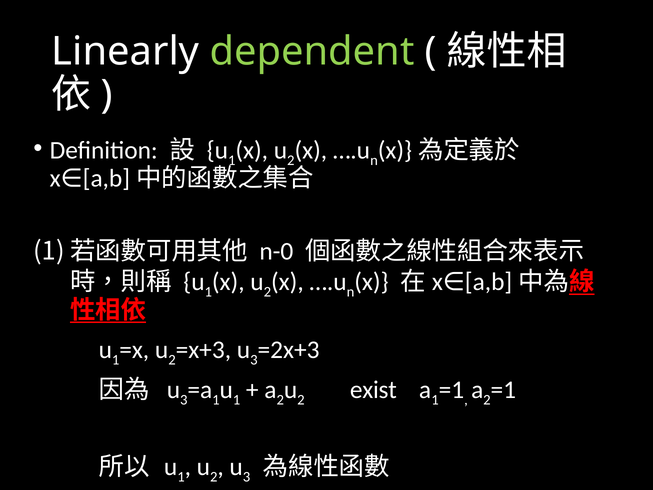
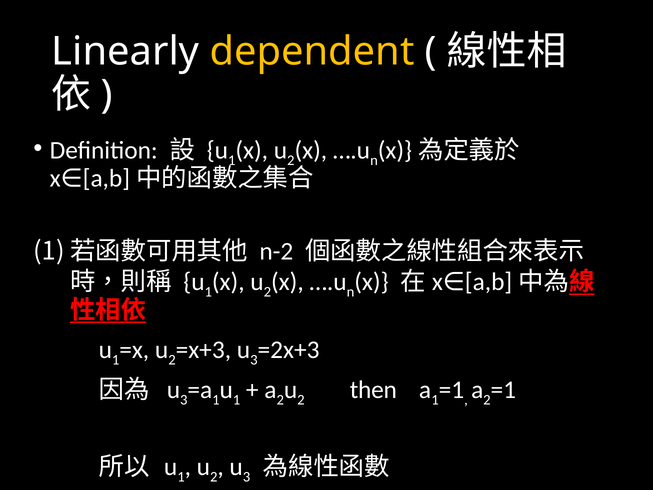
dependent colour: light green -> yellow
n-0: n-0 -> n-2
exist: exist -> then
